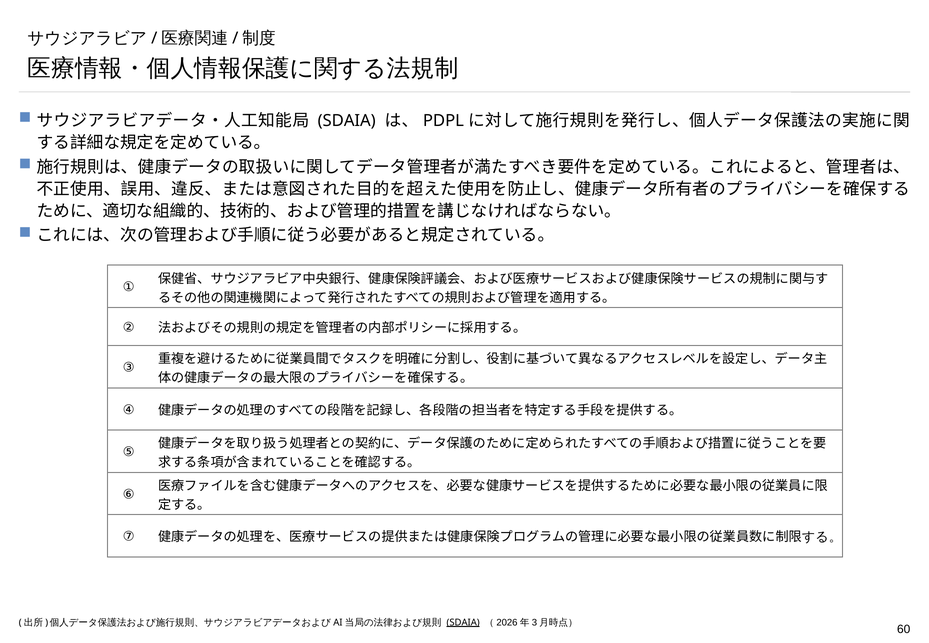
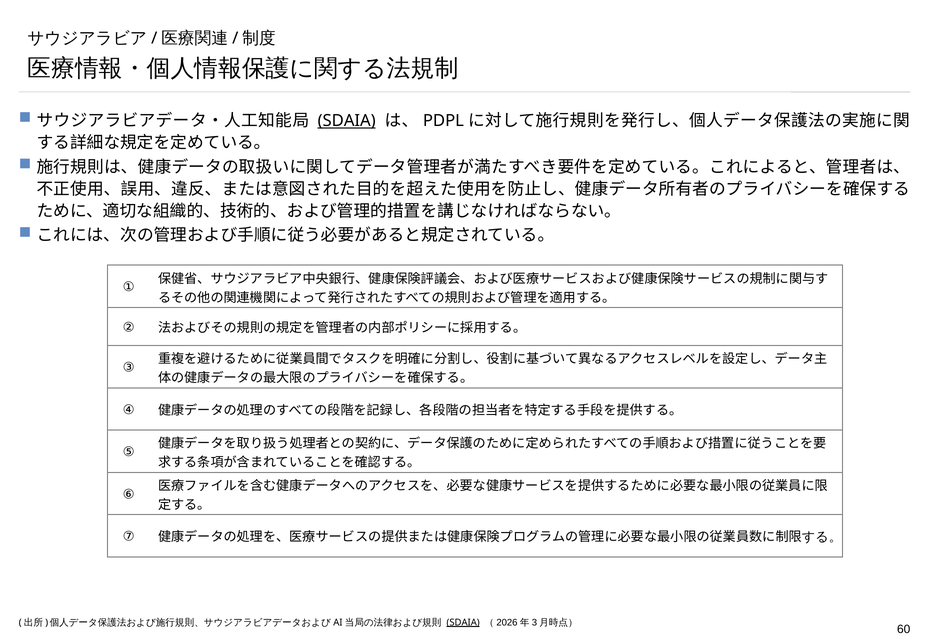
SDAIA at (347, 121) underline: none -> present
